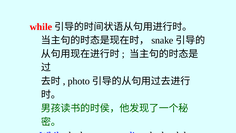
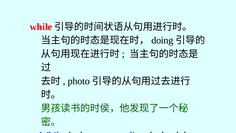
snake: snake -> doing
